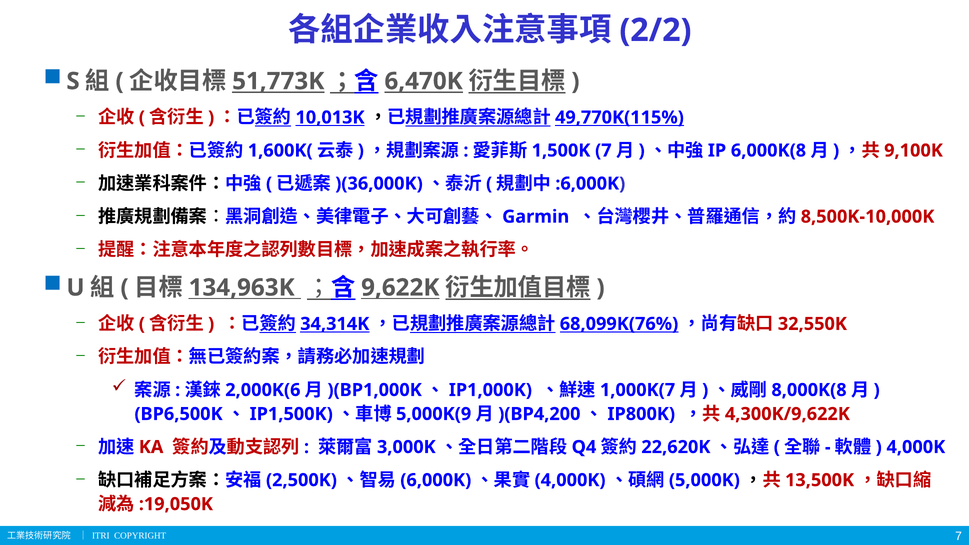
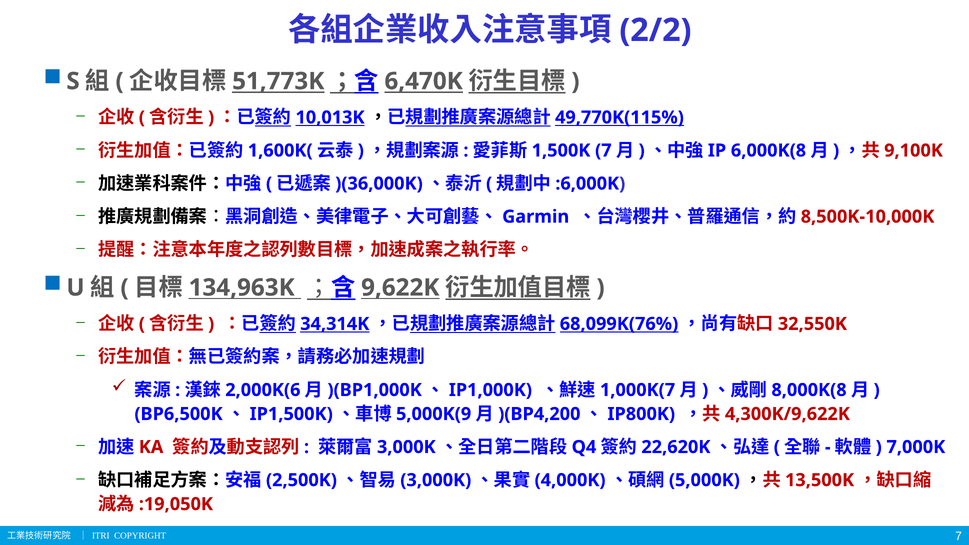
4,000K at (916, 447): 4,000K -> 7,000K
6,000K at (436, 480): 6,000K -> 3,000K
